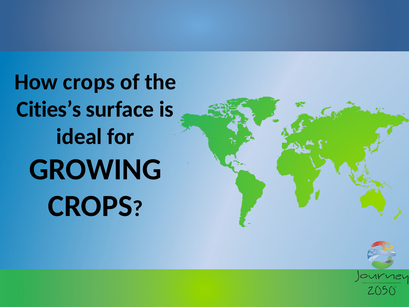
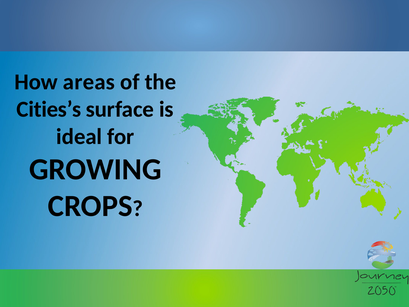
How crops: crops -> areas
